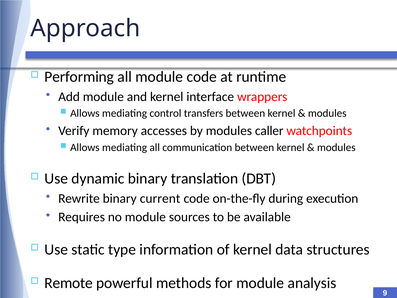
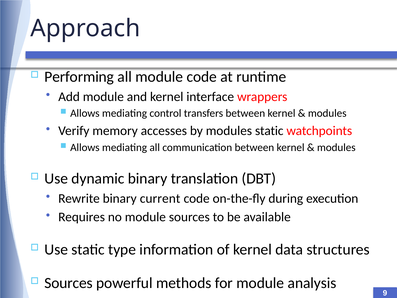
modules caller: caller -> static
Remote at (69, 283): Remote -> Sources
